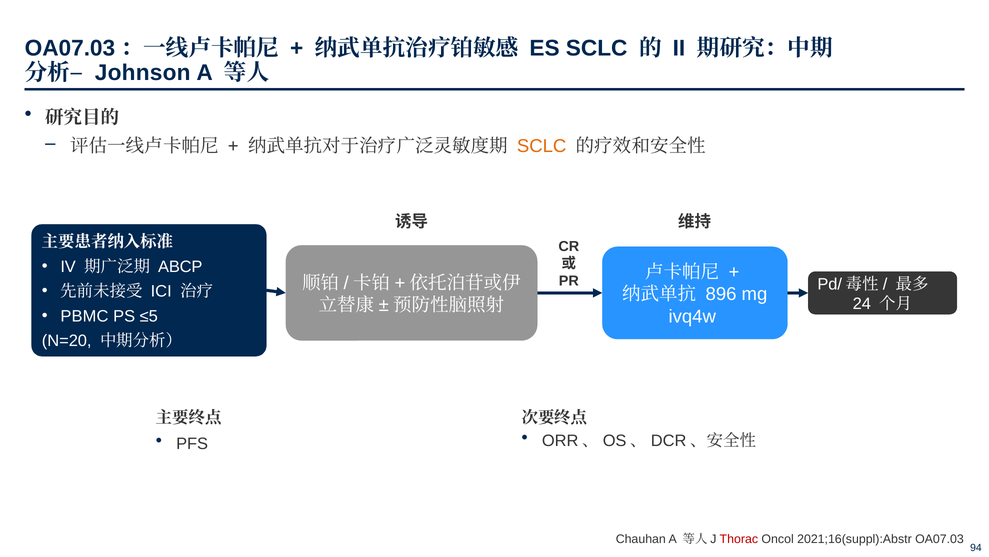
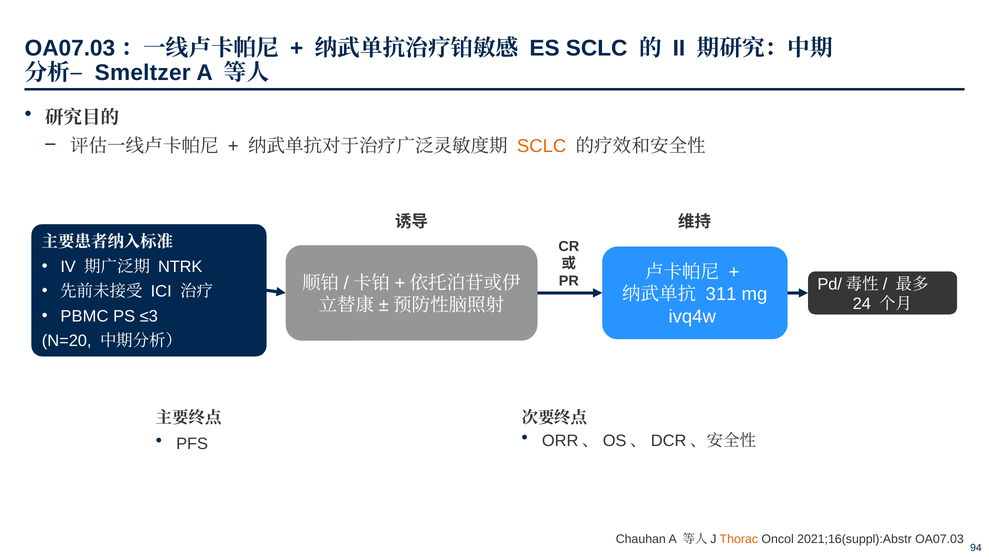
Johnson: Johnson -> Smeltzer
ABCP: ABCP -> NTRK
896: 896 -> 311
≤5: ≤5 -> ≤3
Thorac colour: red -> orange
